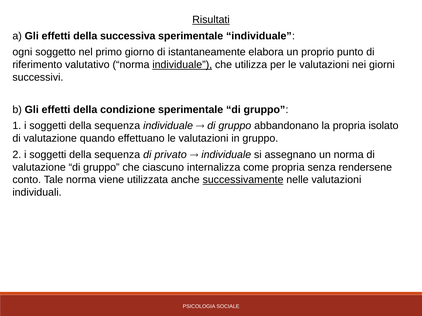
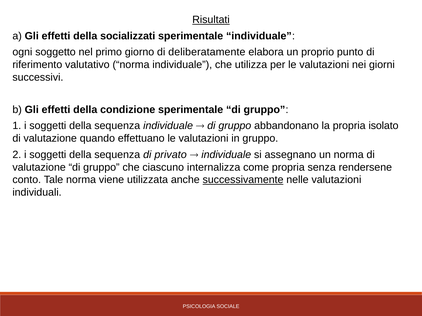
successiva: successiva -> socializzati
istantaneamente: istantaneamente -> deliberatamente
individuale at (182, 65) underline: present -> none
